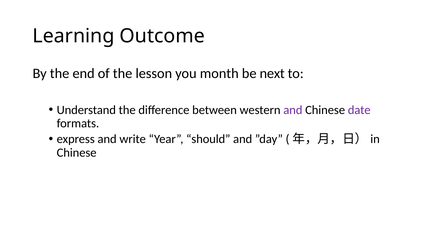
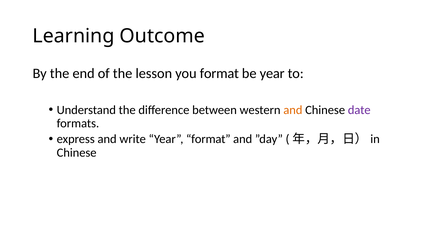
you month: month -> format
be next: next -> year
and at (293, 110) colour: purple -> orange
Year should: should -> format
